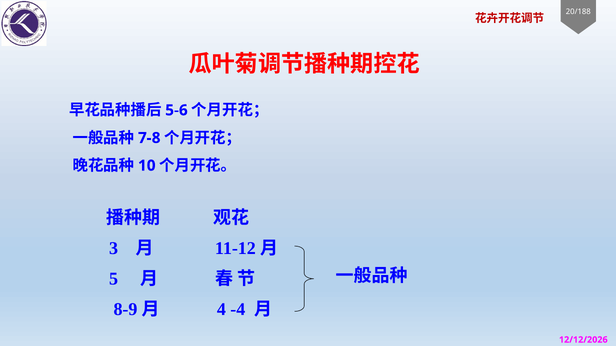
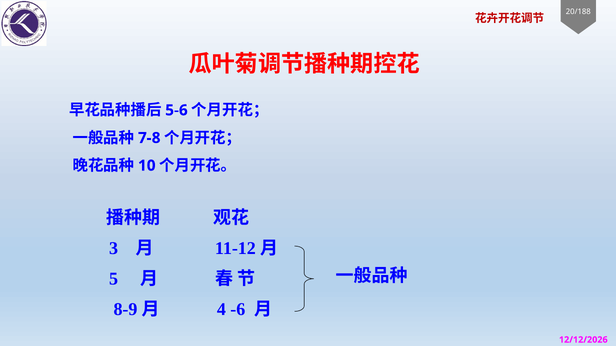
-4: -4 -> -6
